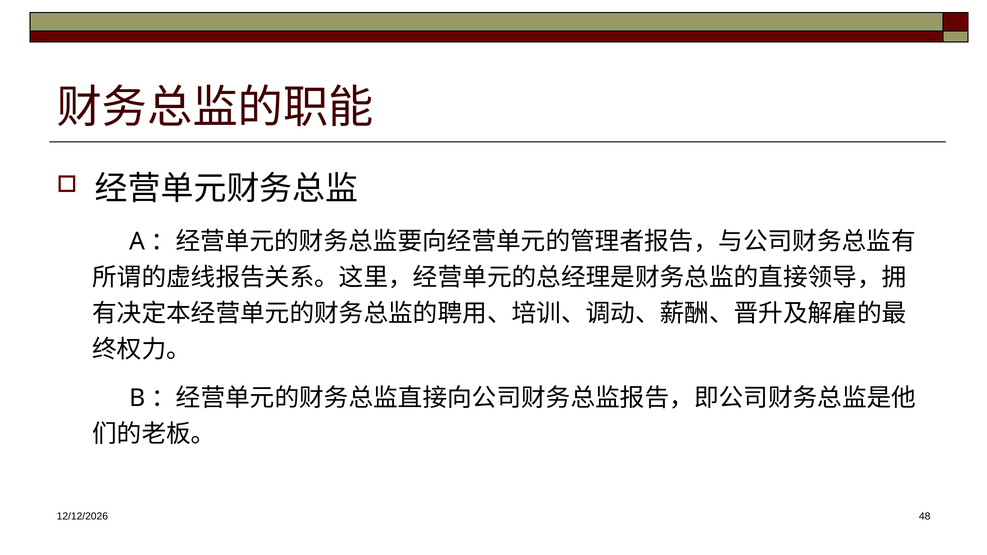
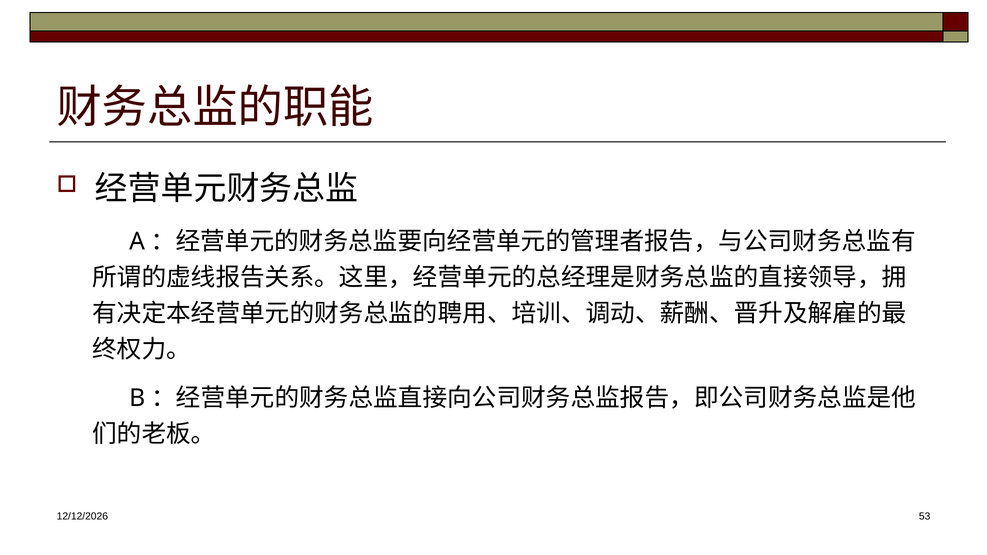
48: 48 -> 53
